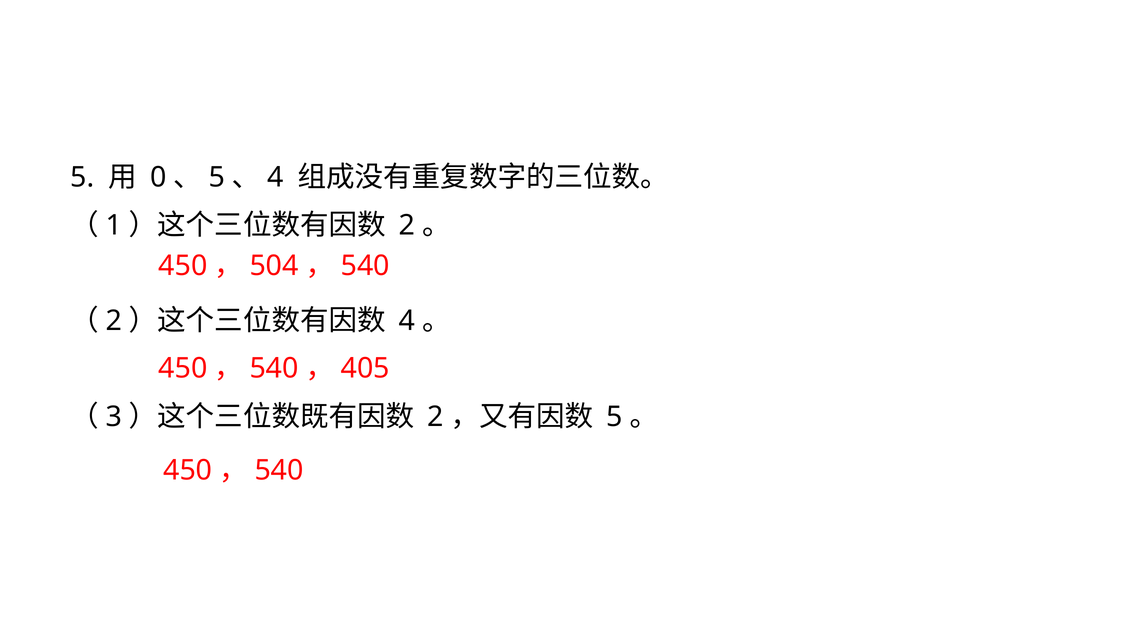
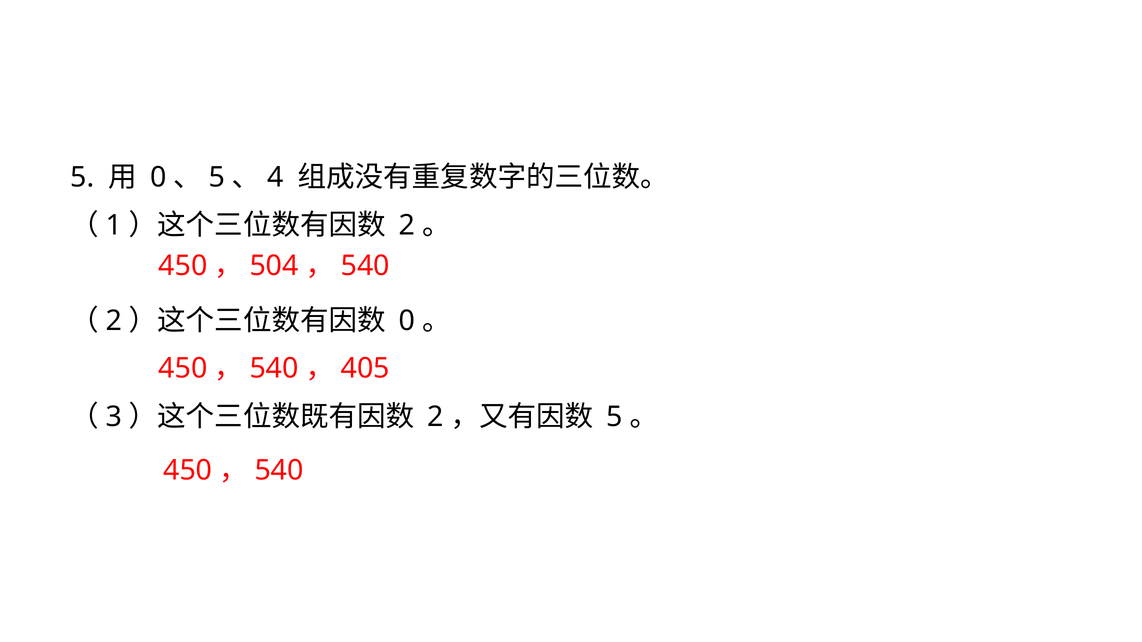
4 at (407, 321): 4 -> 0
